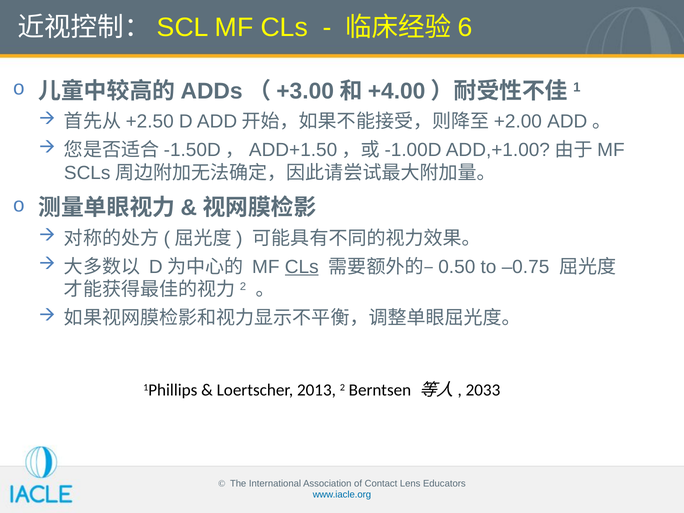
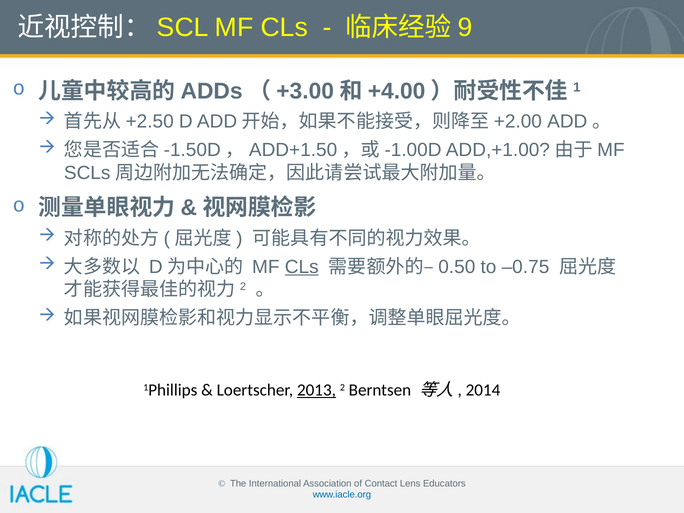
6: 6 -> 9
2013 underline: none -> present
2033: 2033 -> 2014
